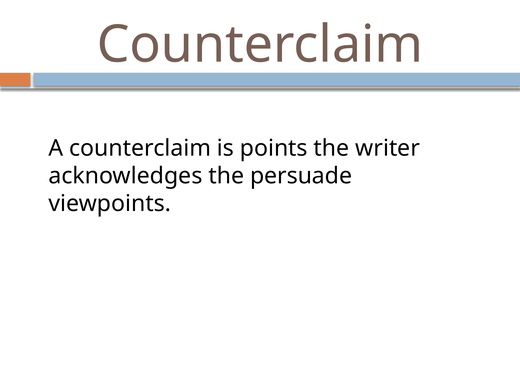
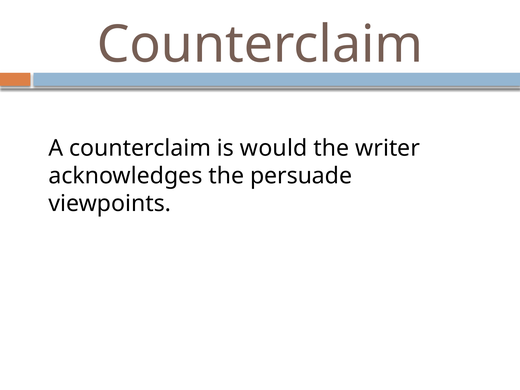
points: points -> would
